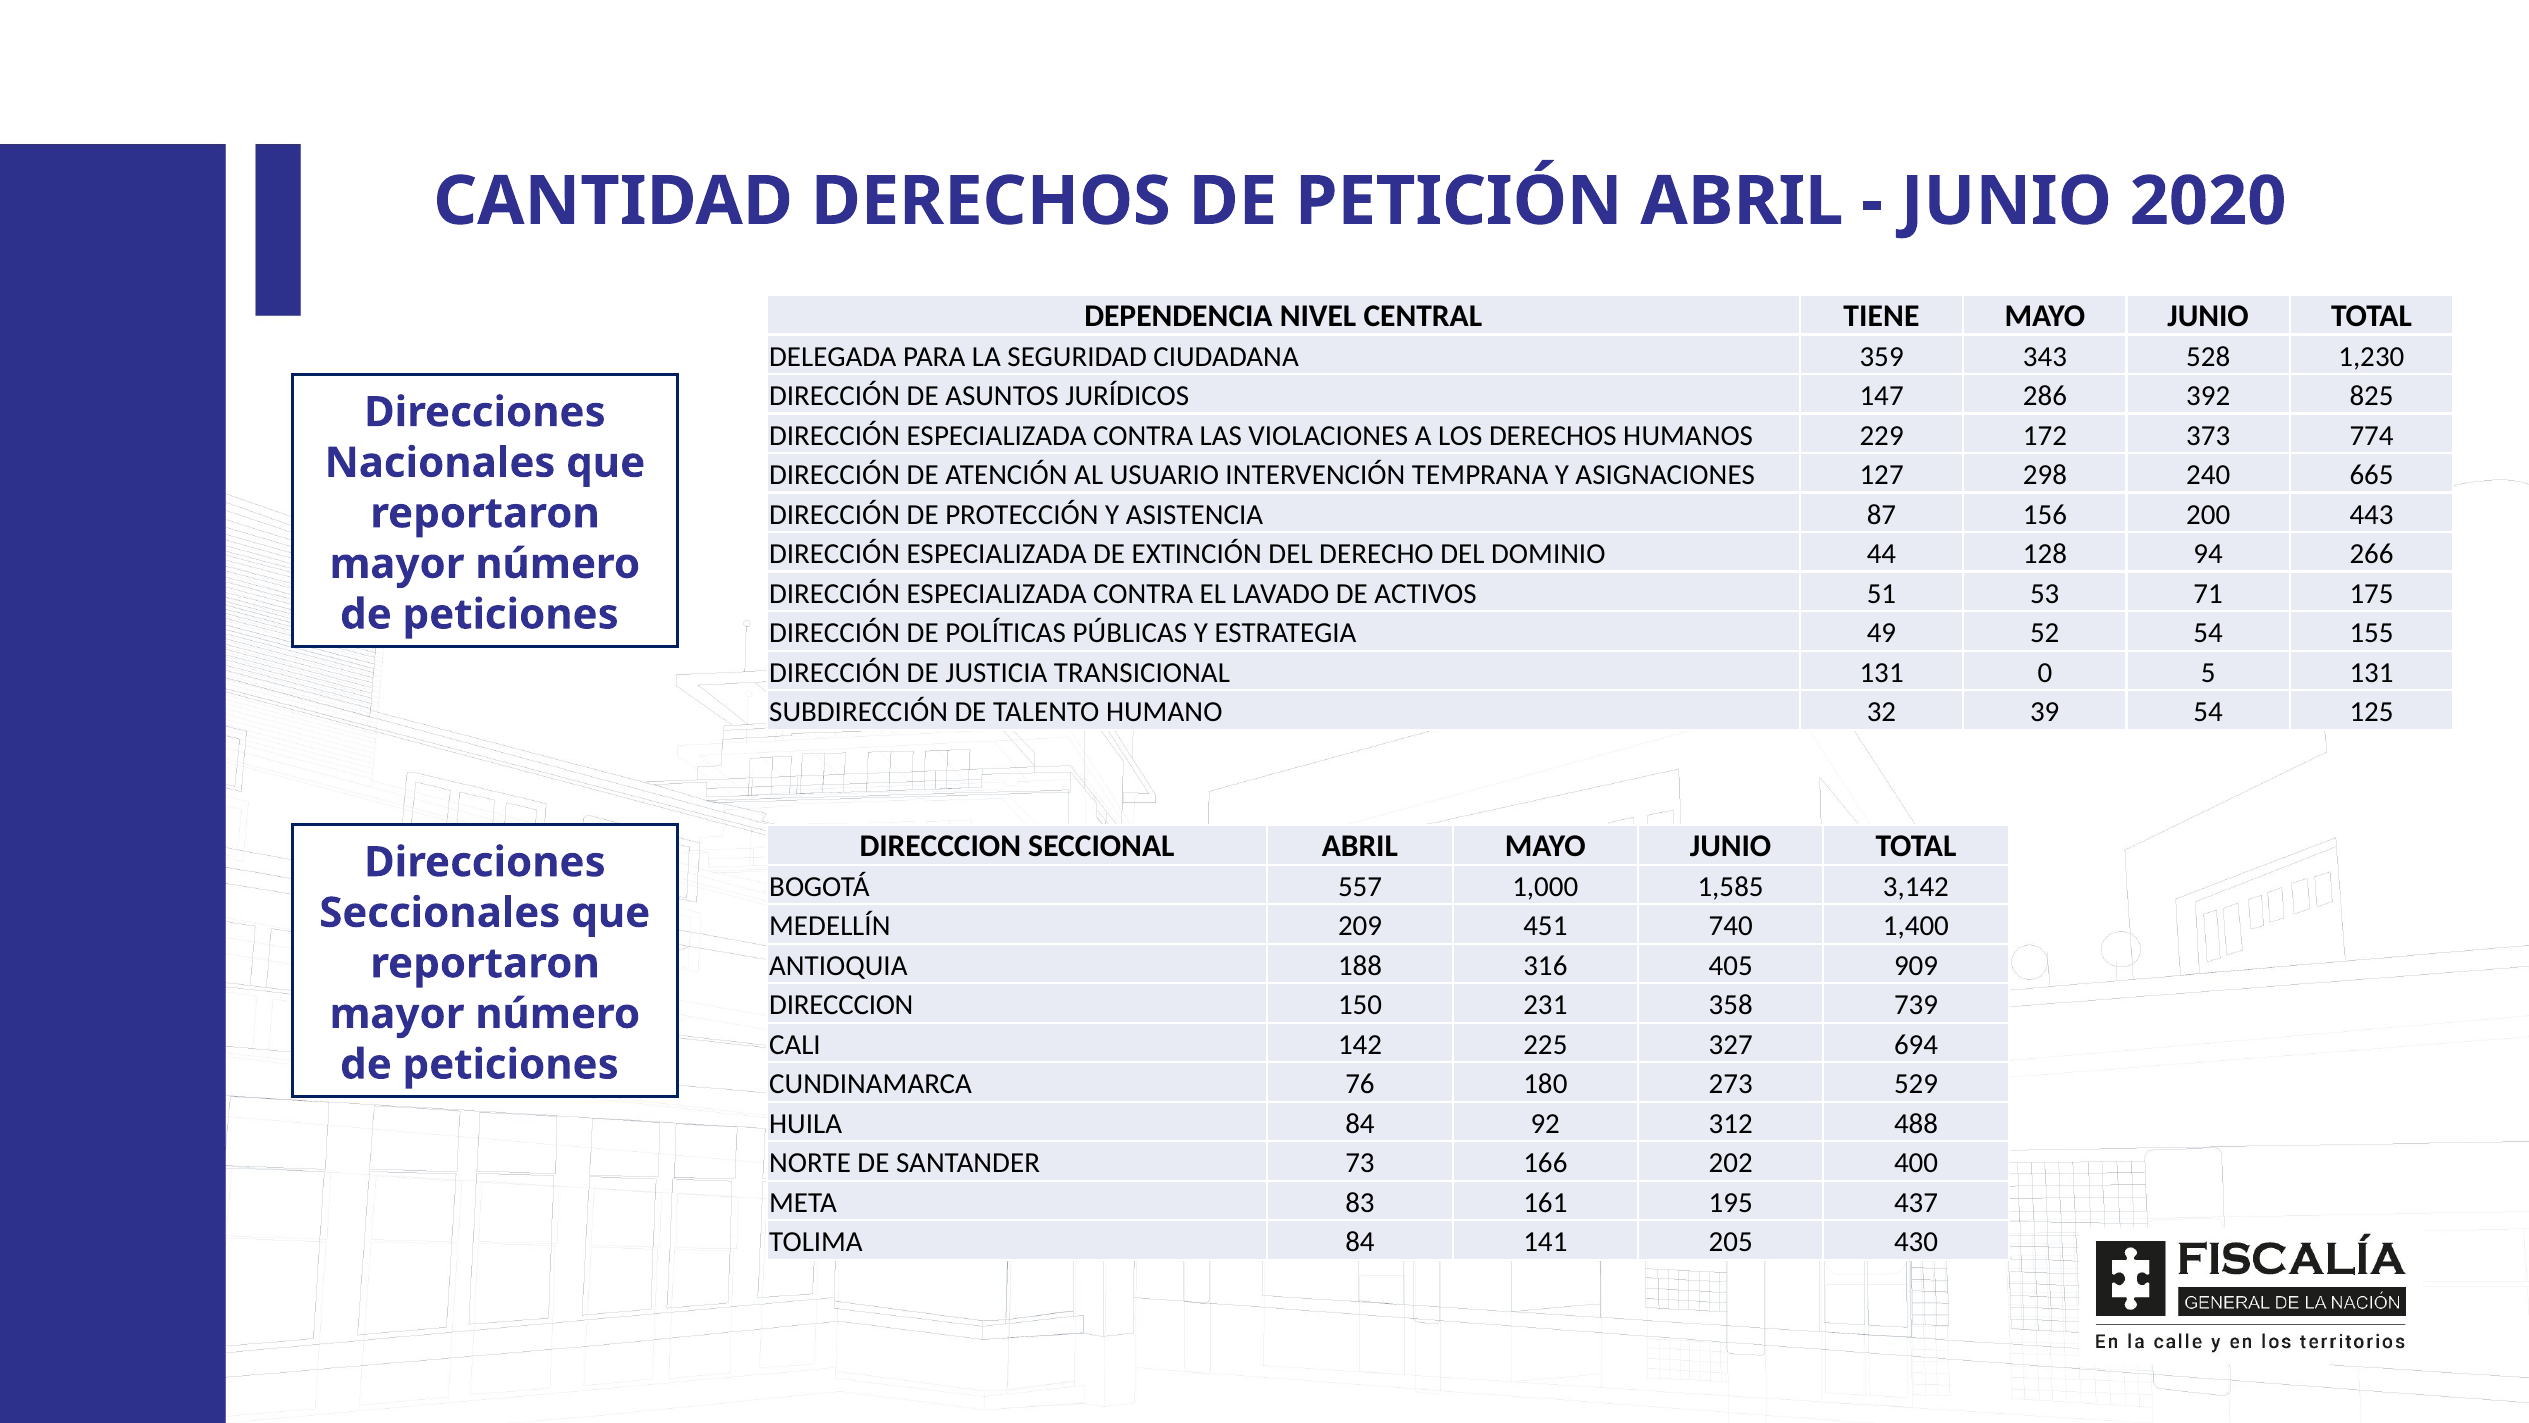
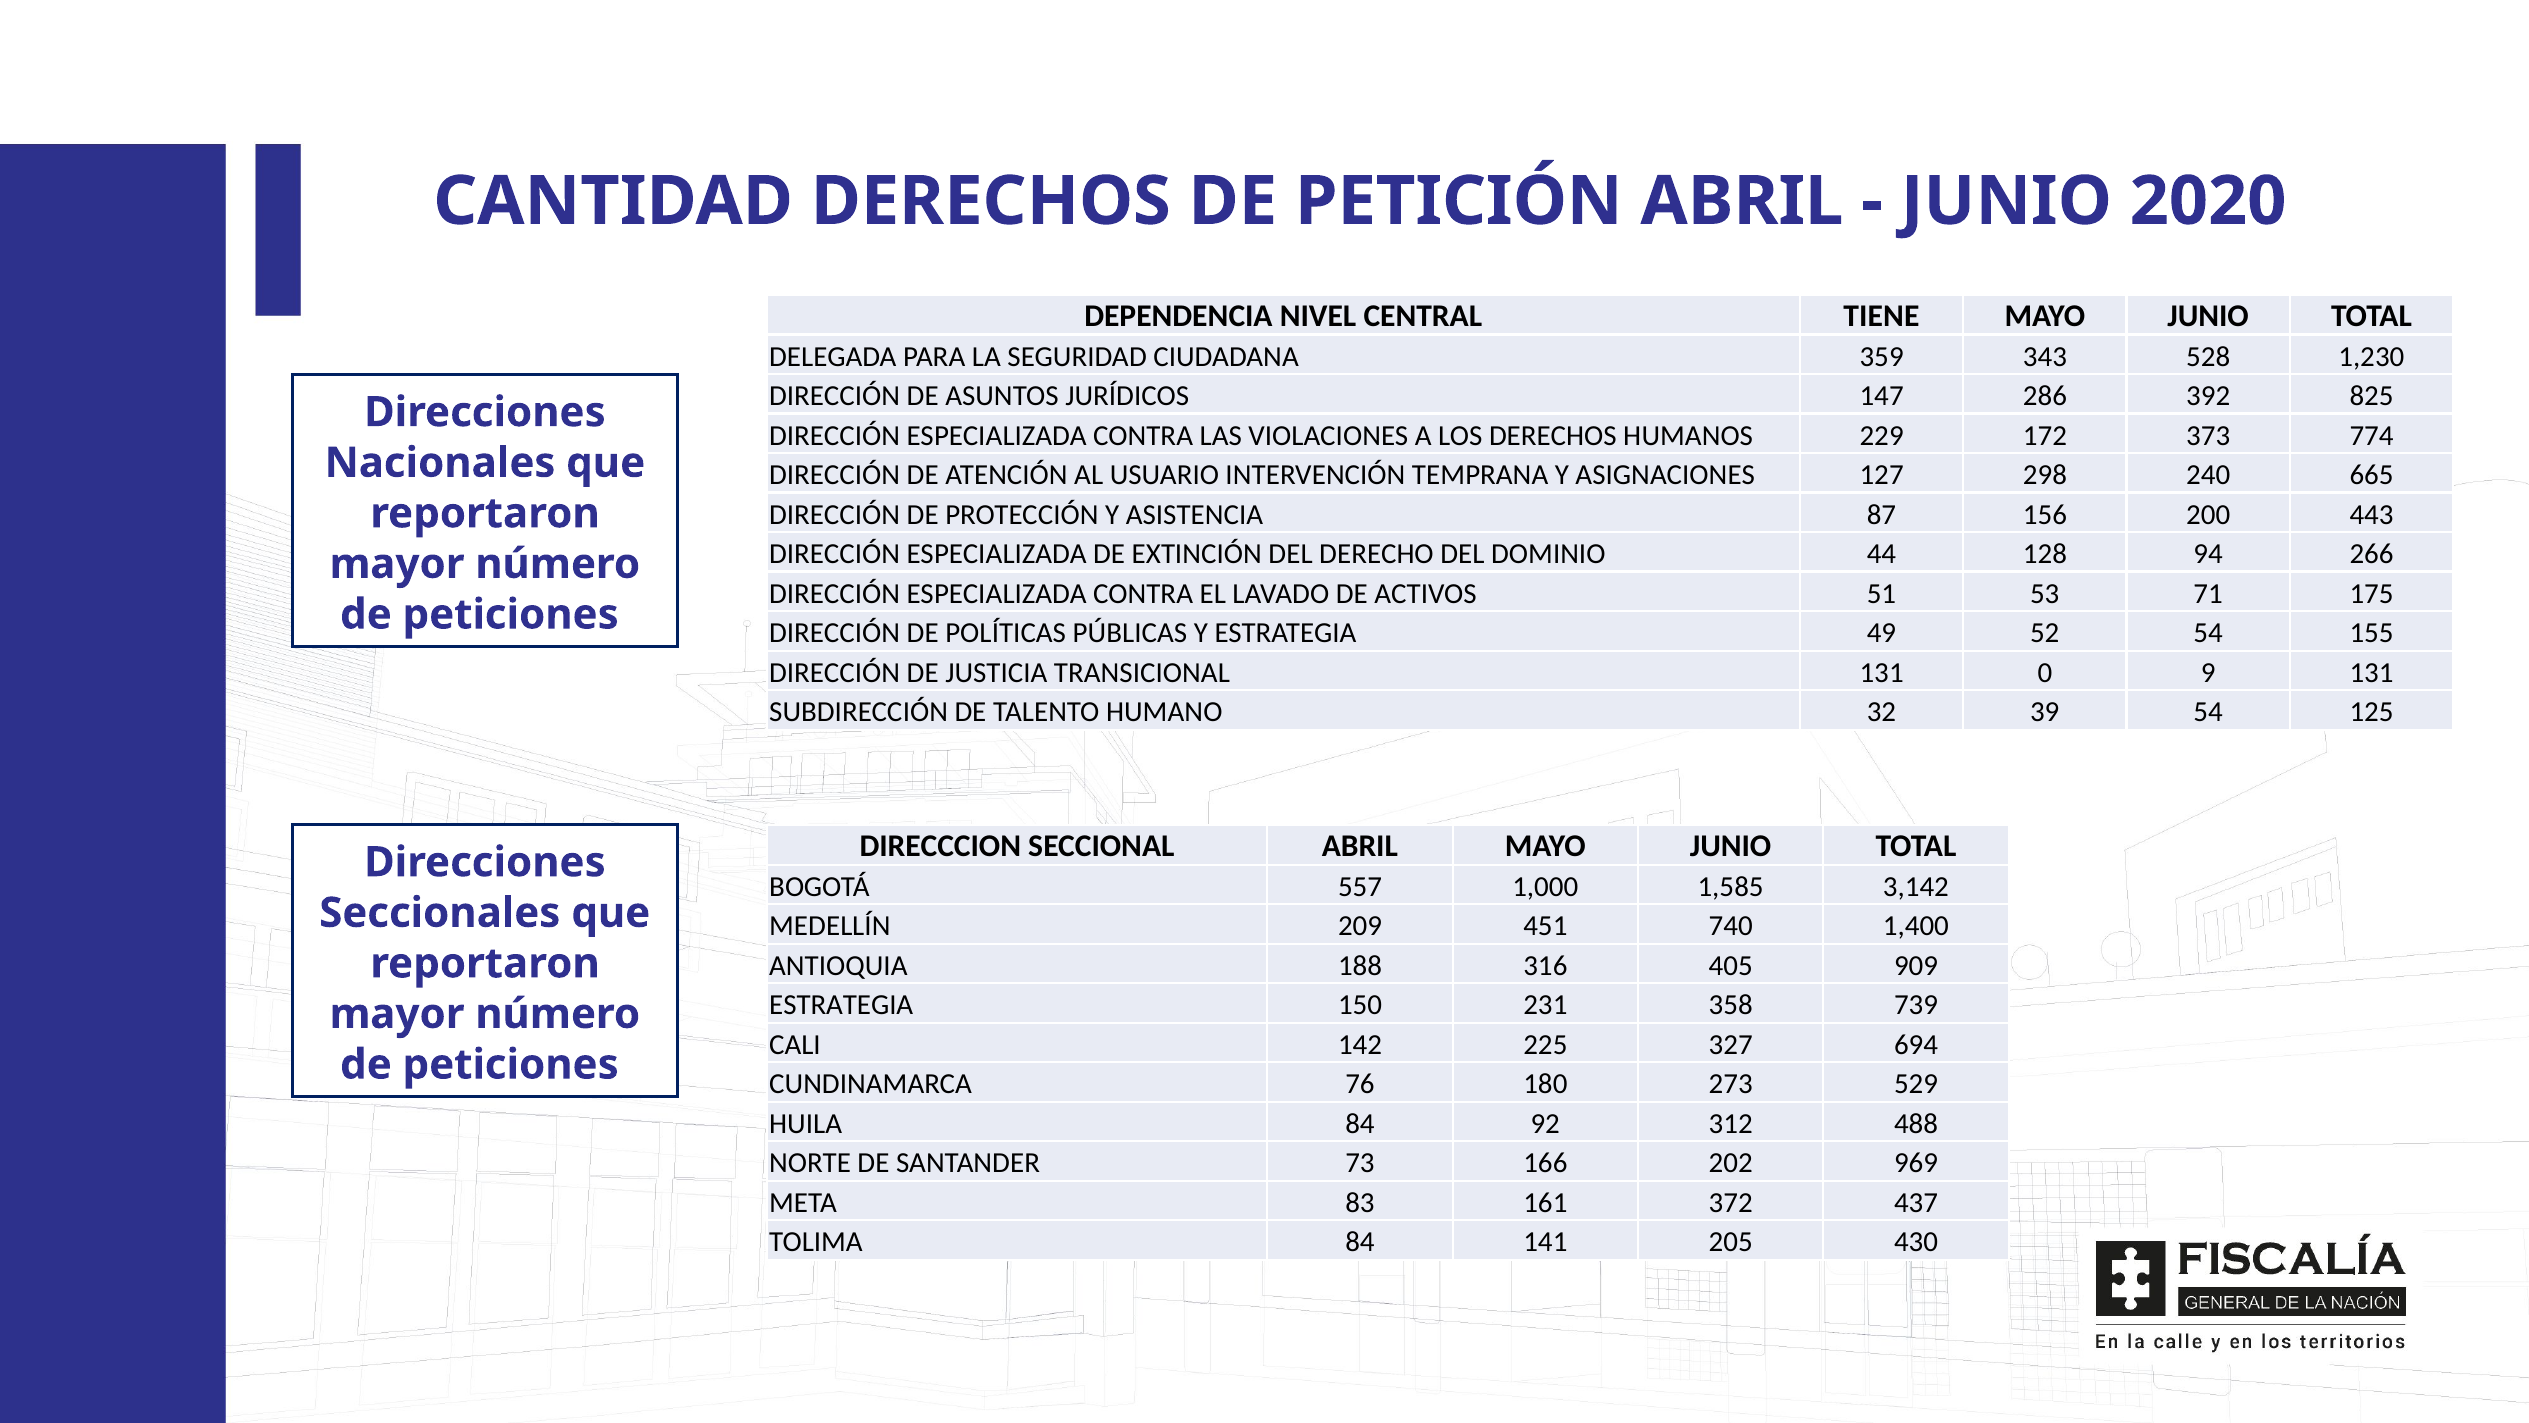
5: 5 -> 9
DIRECCCION at (841, 1005): DIRECCCION -> ESTRATEGIA
400: 400 -> 969
195: 195 -> 372
